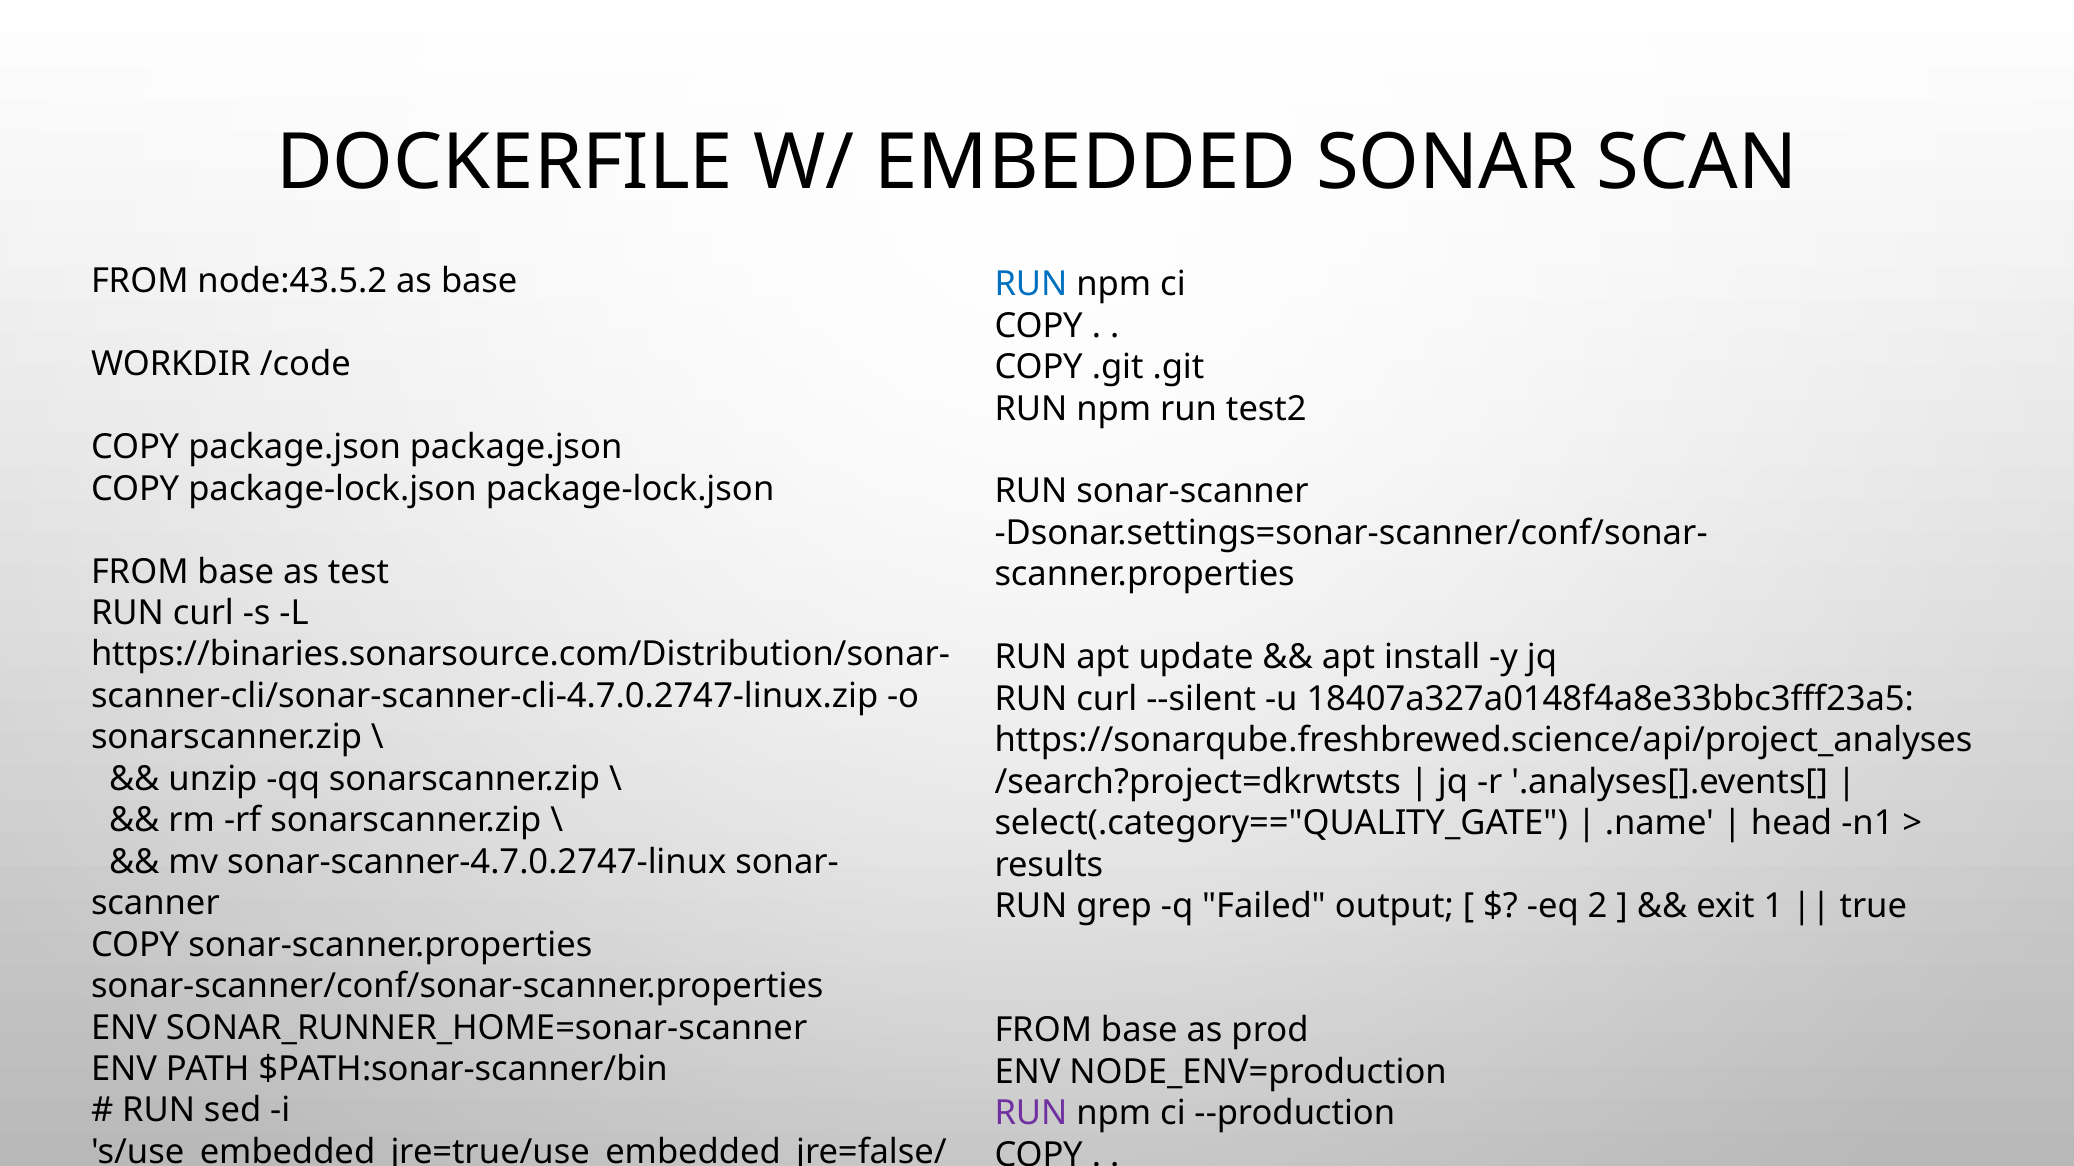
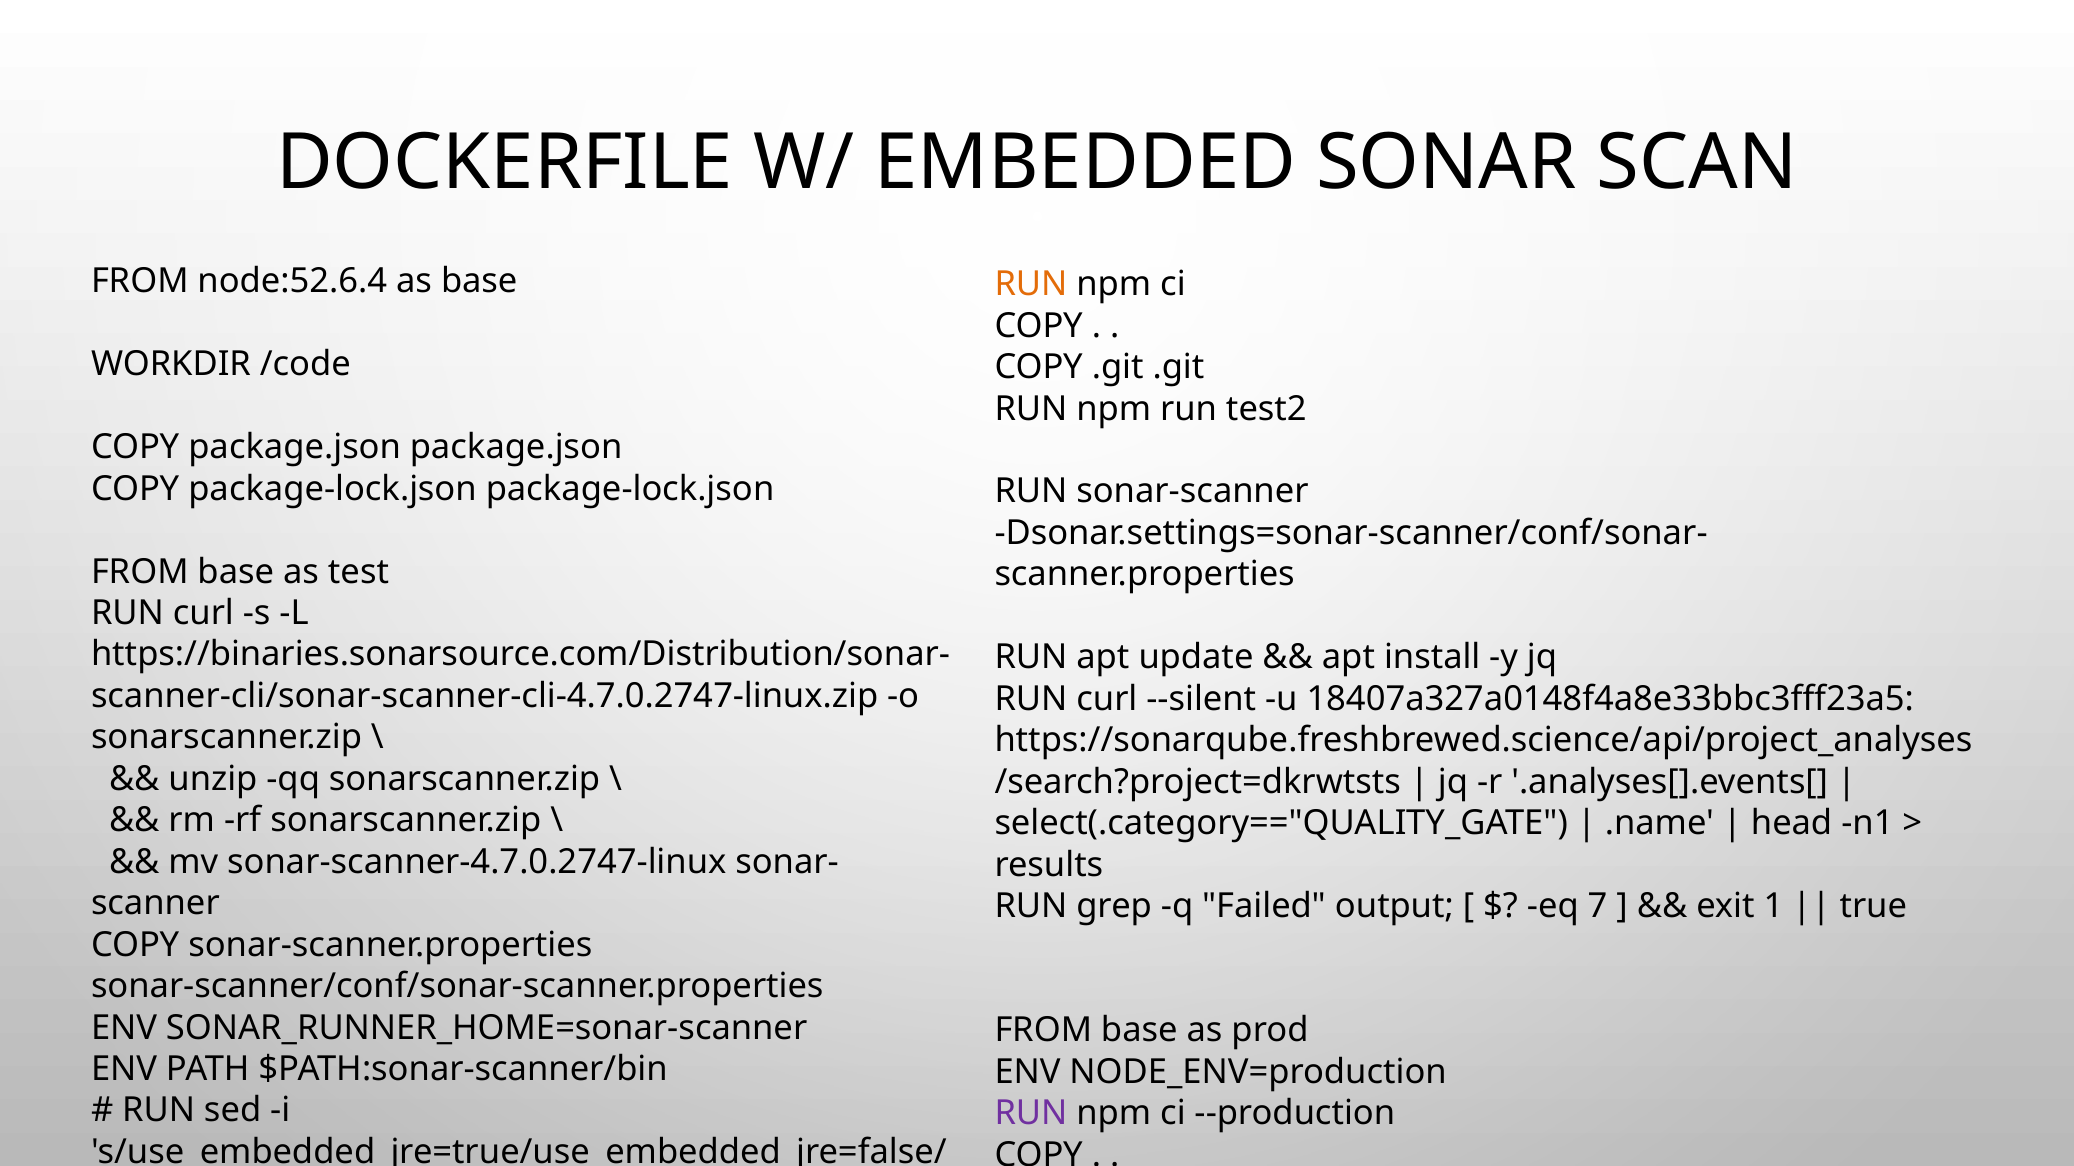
node:43.5.2: node:43.5.2 -> node:52.6.4
RUN at (1031, 284) colour: blue -> orange
2: 2 -> 7
